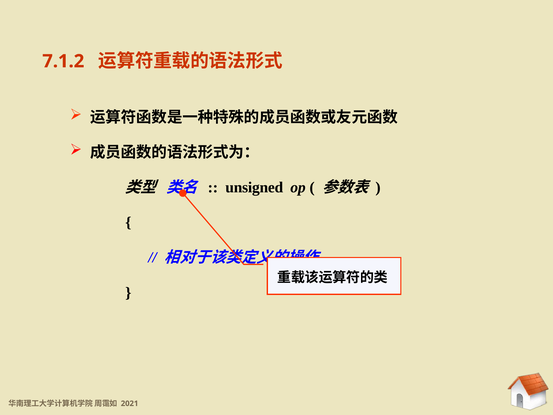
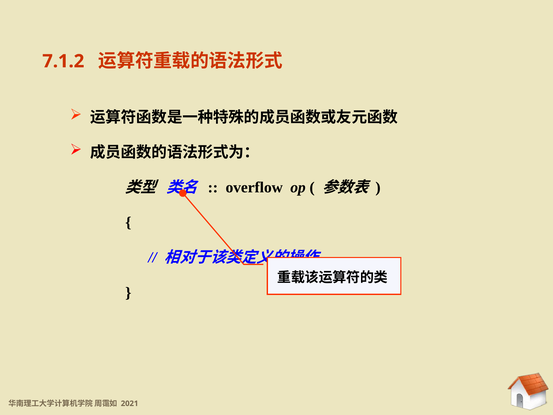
unsigned: unsigned -> overflow
